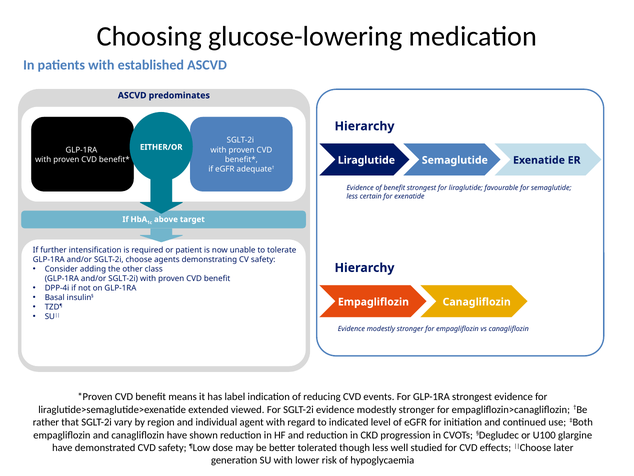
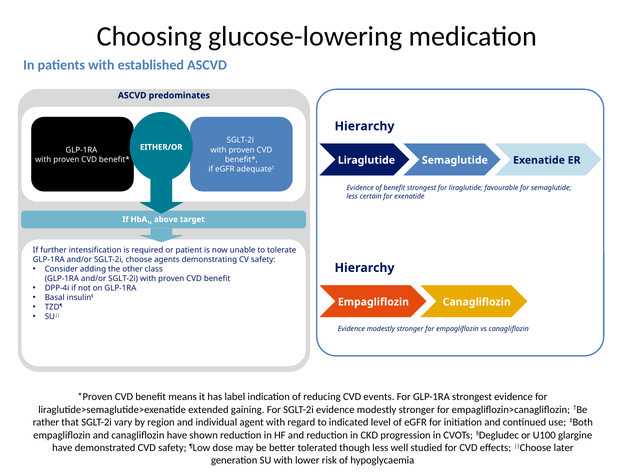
viewed: viewed -> gaining
